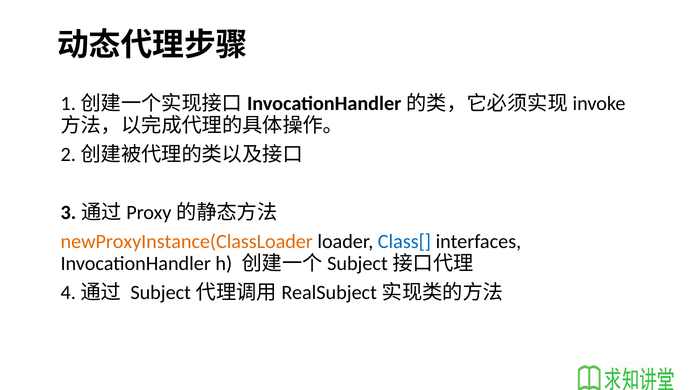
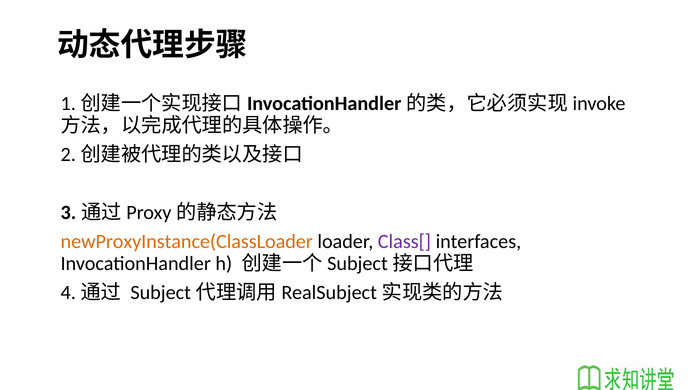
Class[ colour: blue -> purple
